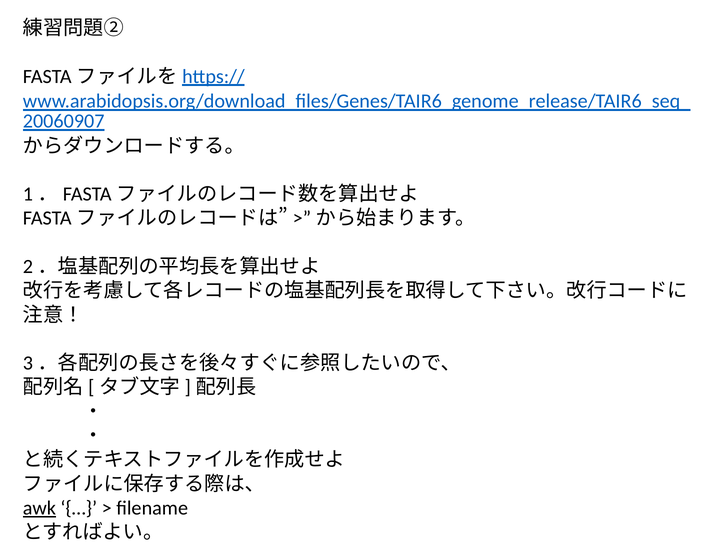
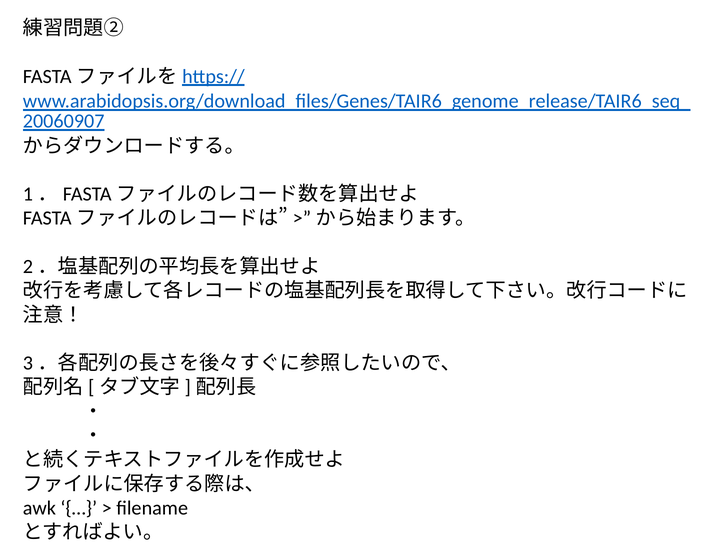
awk underline: present -> none
